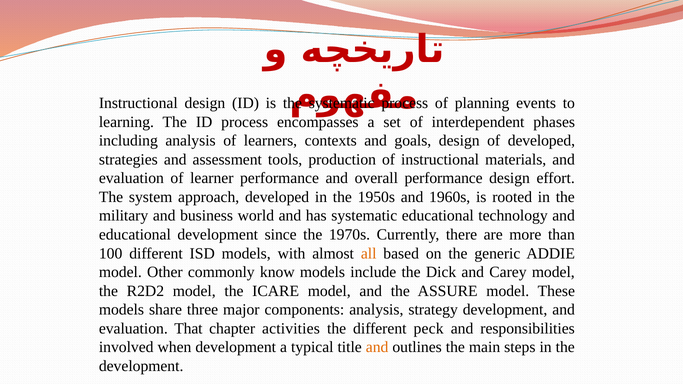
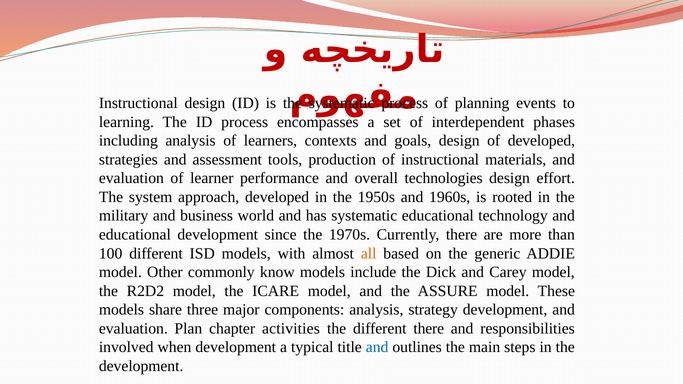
overall performance: performance -> technologies
That: That -> Plan
different peck: peck -> there
and at (377, 347) colour: orange -> blue
